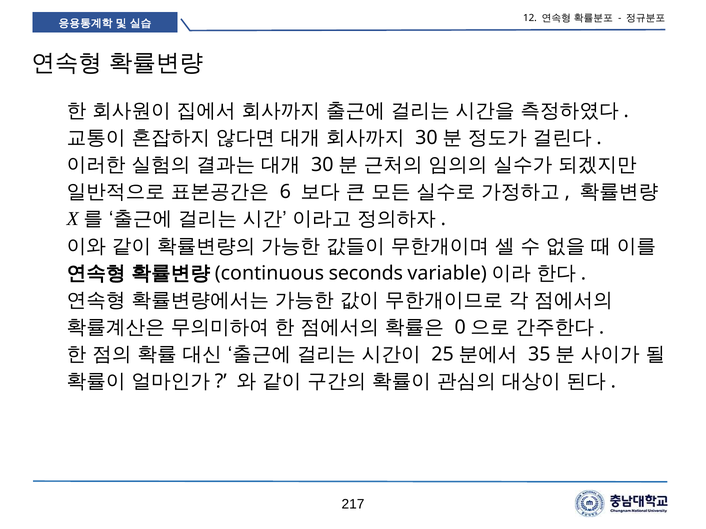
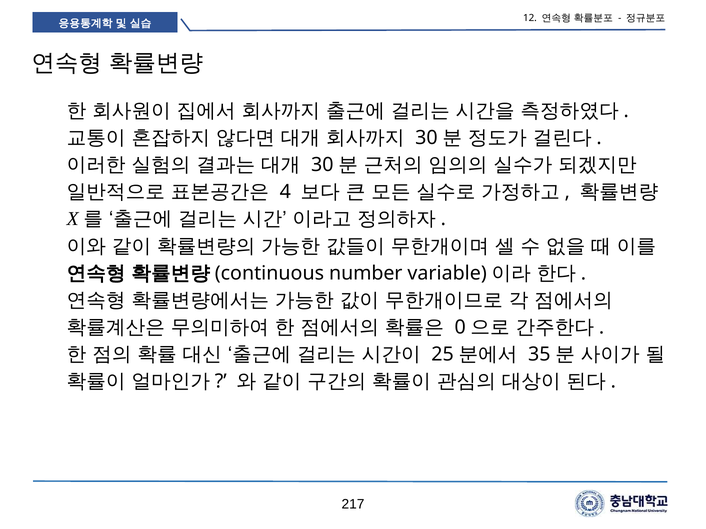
6: 6 -> 4
seconds: seconds -> number
